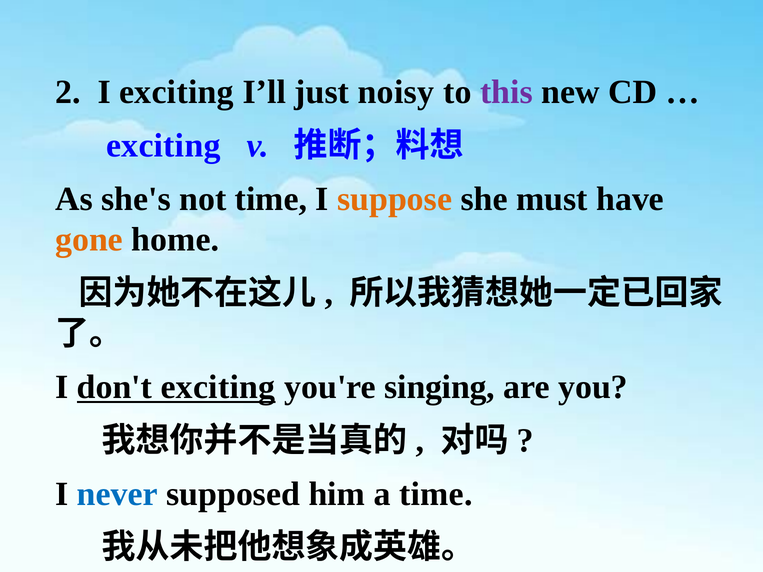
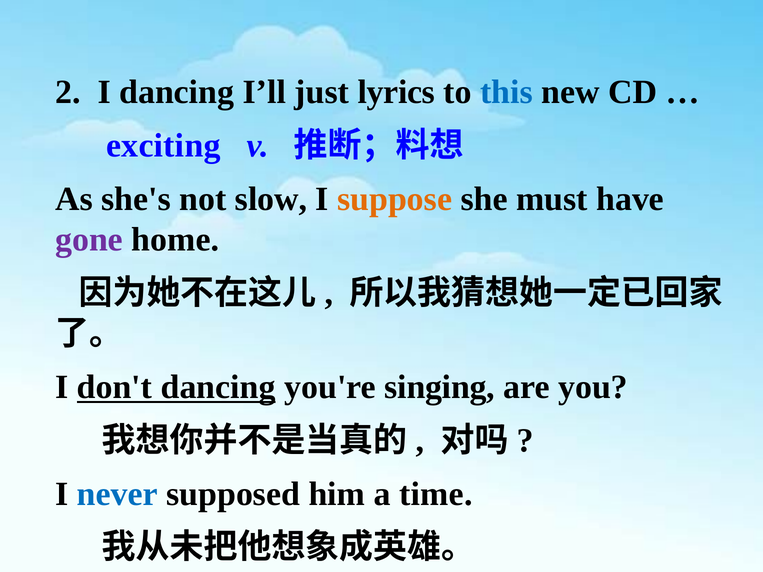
I exciting: exciting -> dancing
noisy: noisy -> lyrics
this colour: purple -> blue
not time: time -> slow
gone colour: orange -> purple
don't exciting: exciting -> dancing
